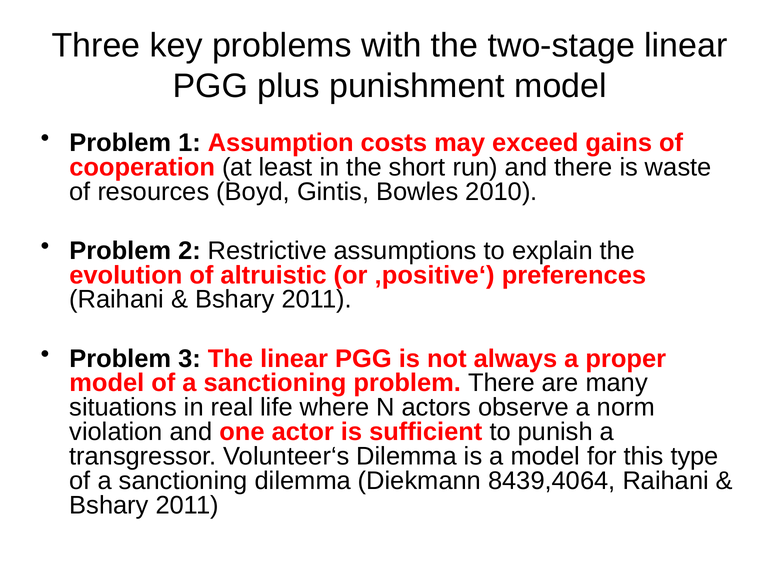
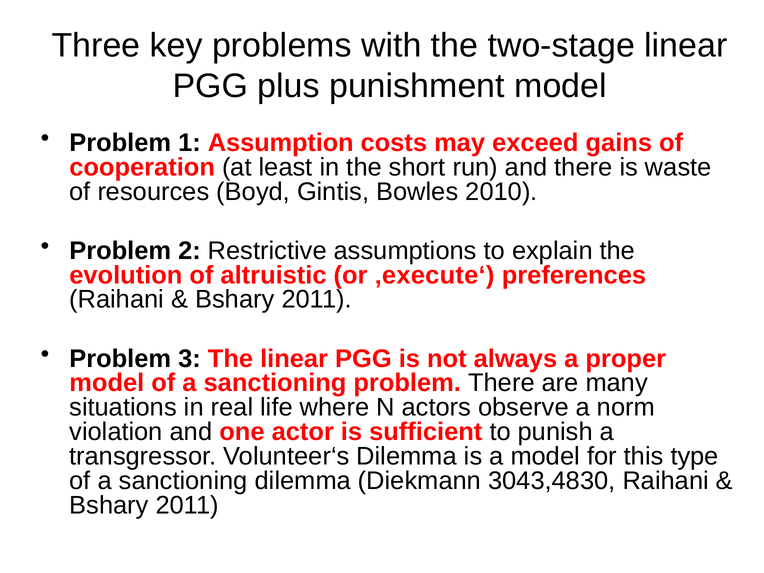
‚positive‘: ‚positive‘ -> ‚execute‘
8439,4064: 8439,4064 -> 3043,4830
